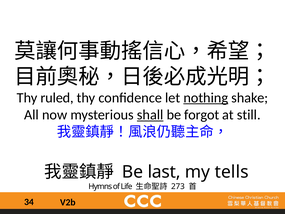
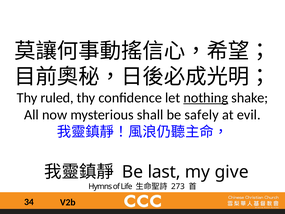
shall underline: present -> none
forgot: forgot -> safely
still: still -> evil
tells: tells -> give
